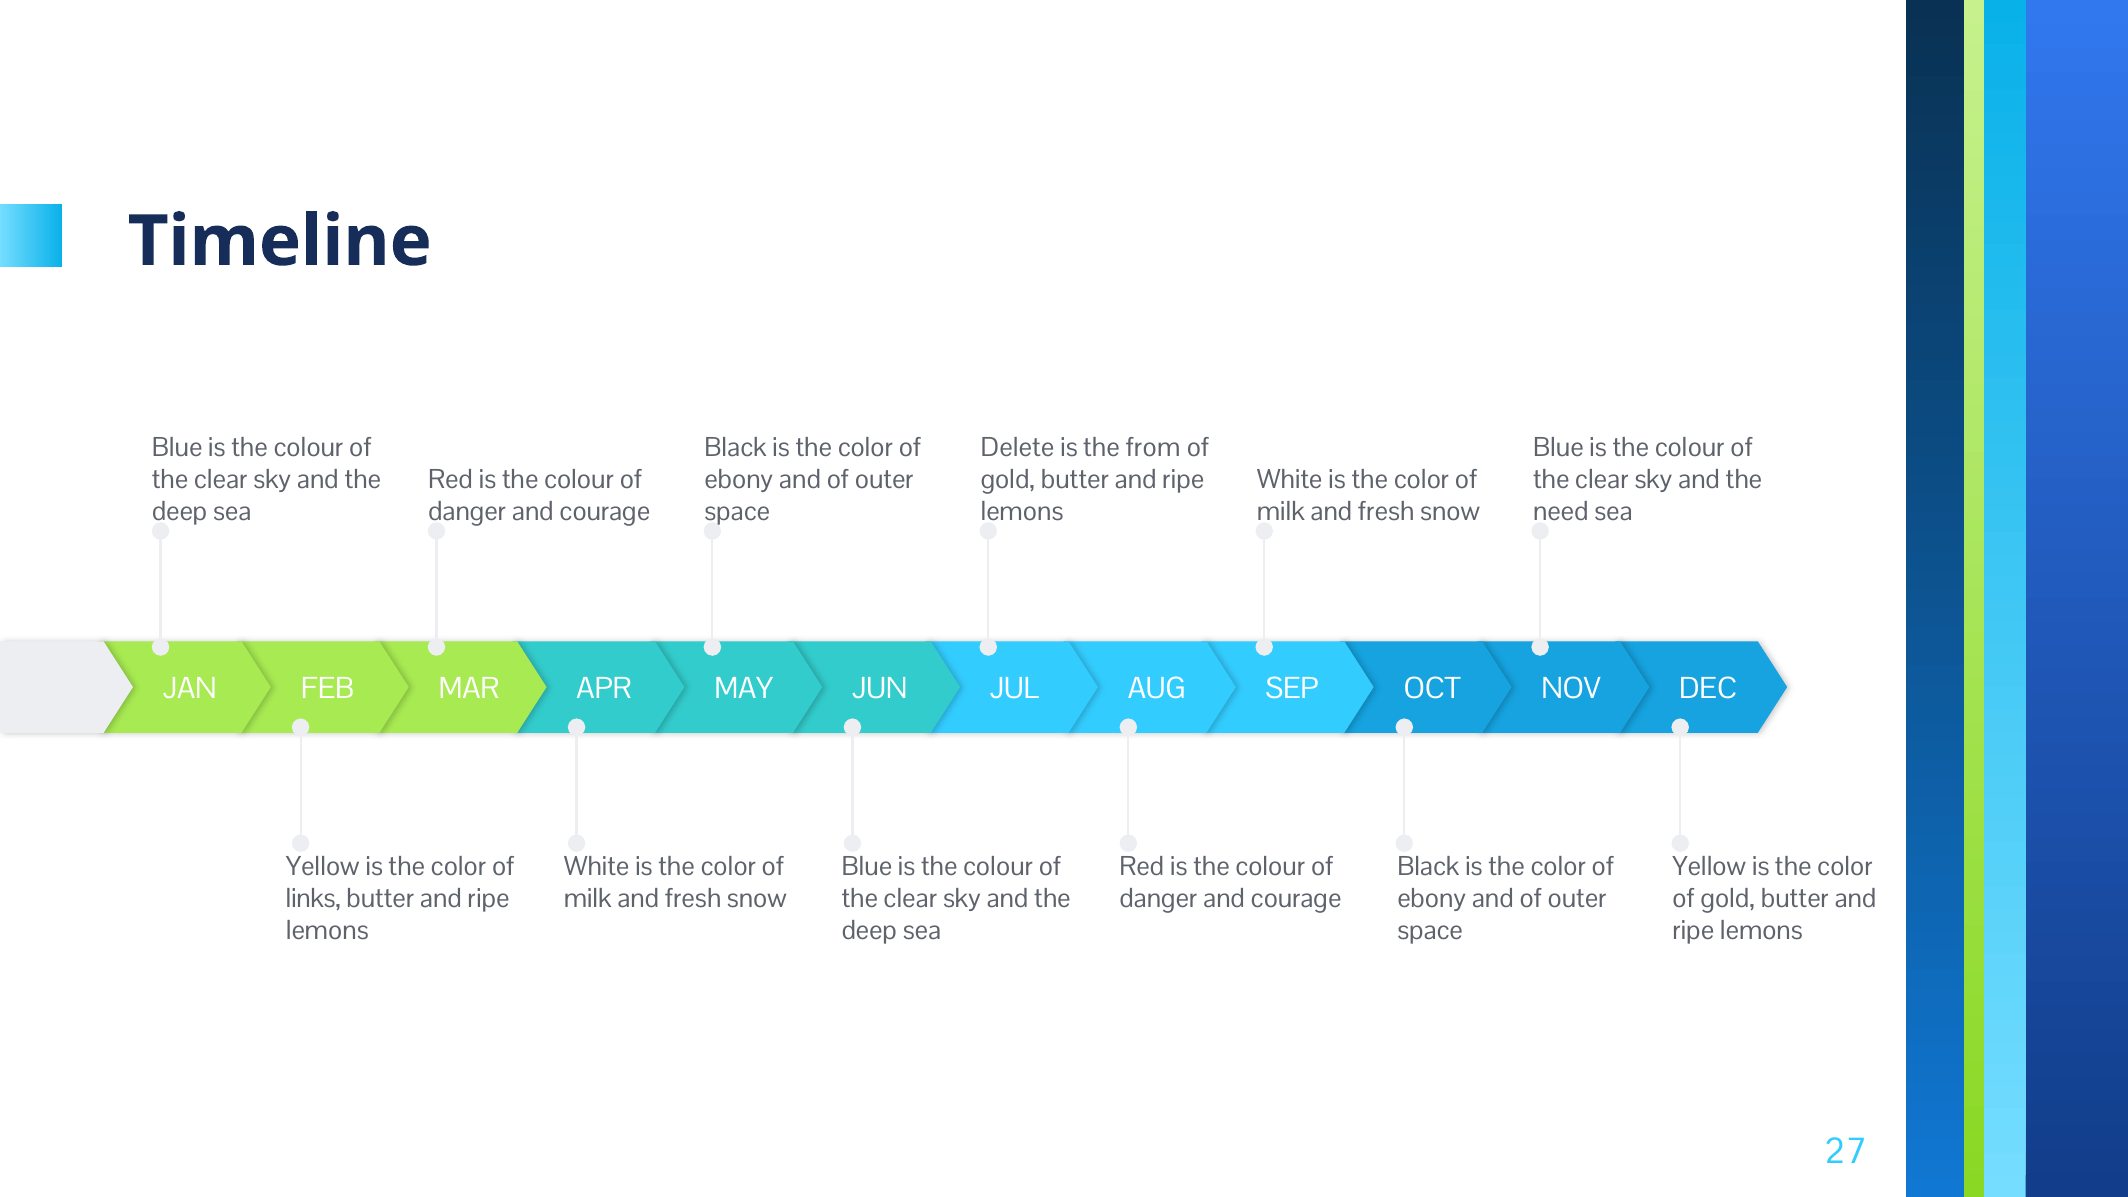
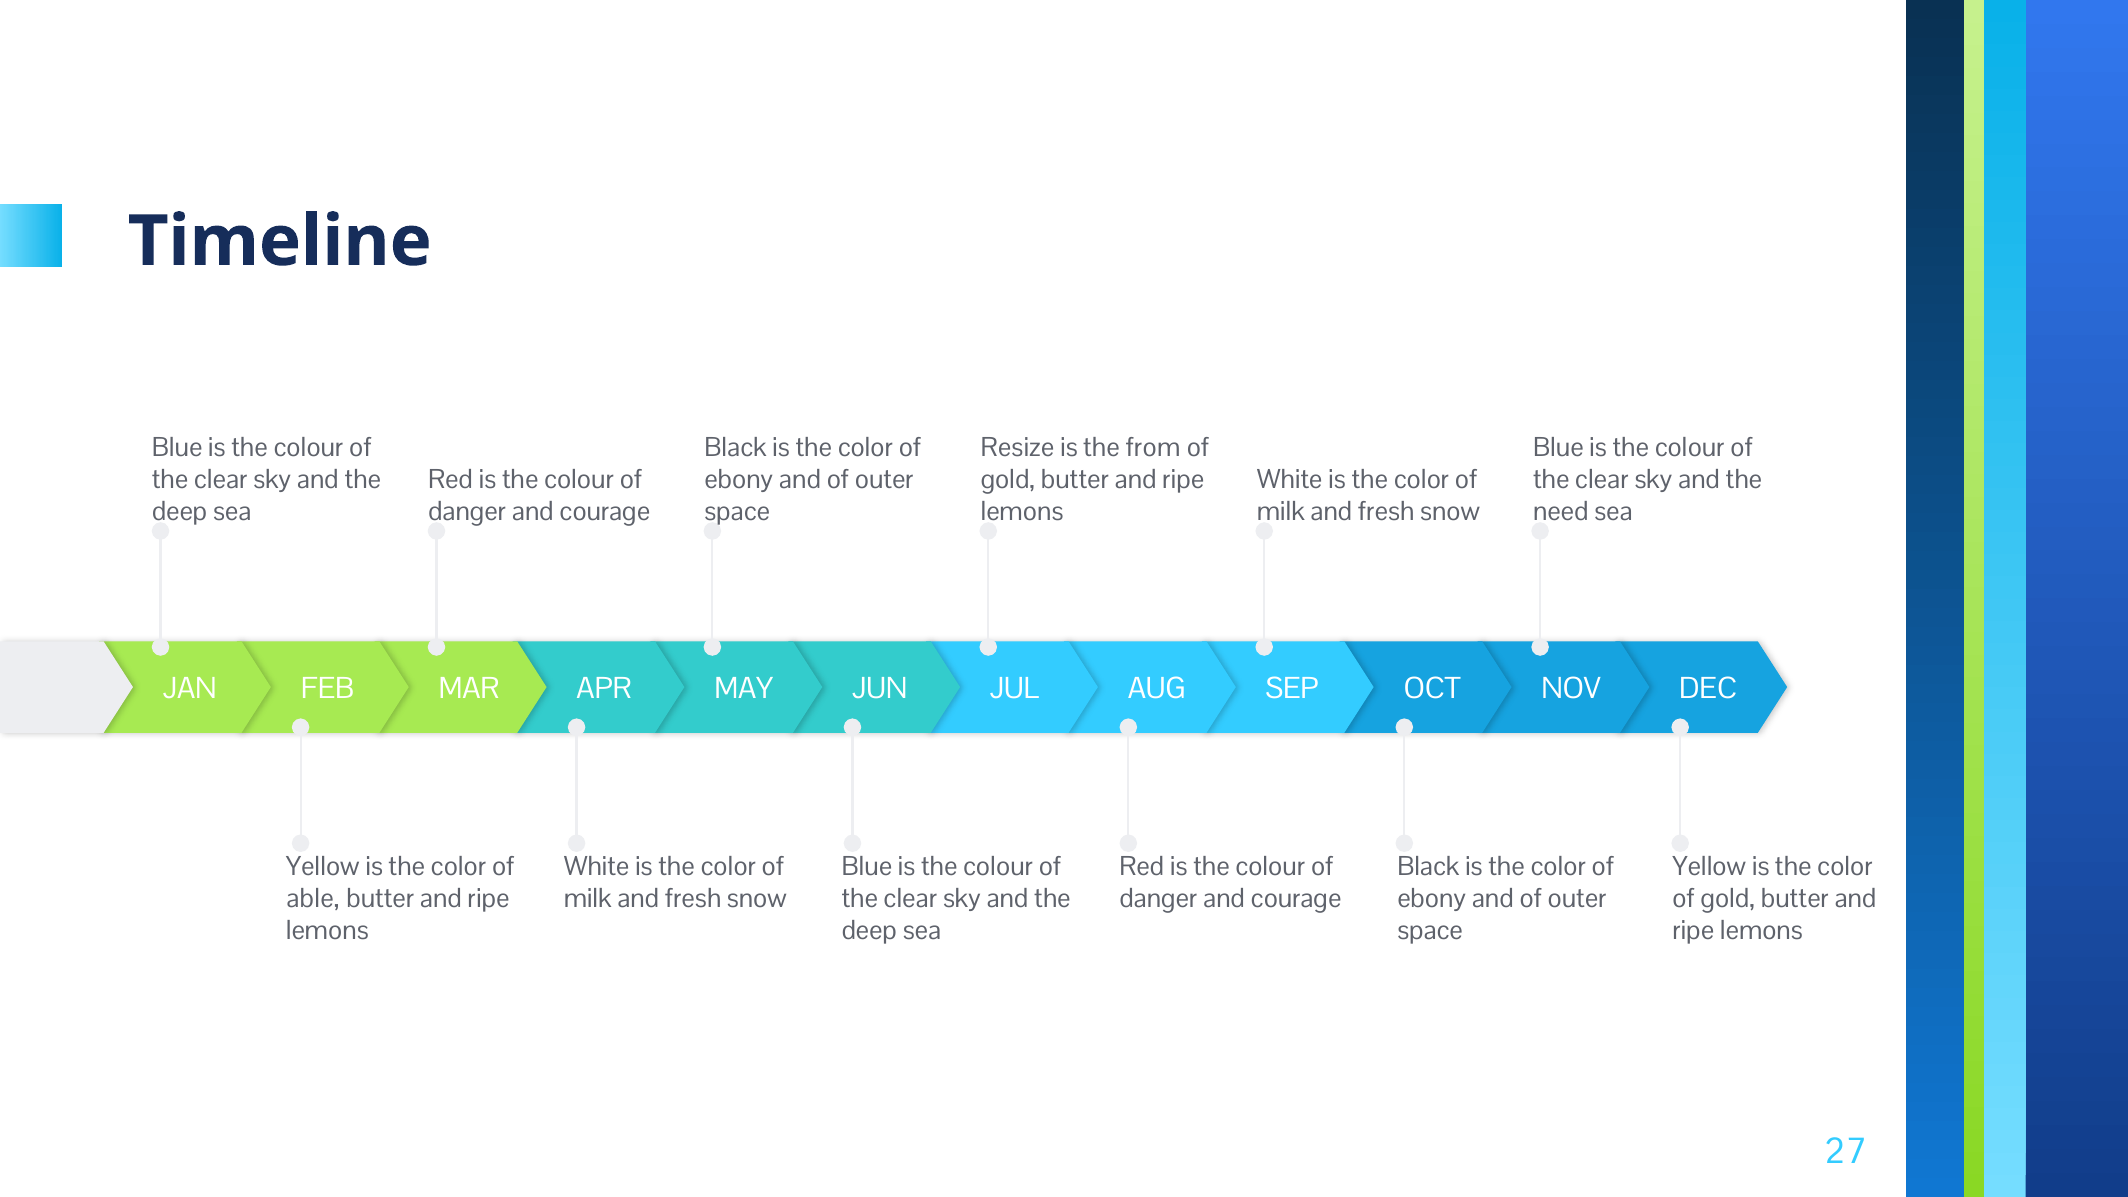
Delete: Delete -> Resize
links: links -> able
